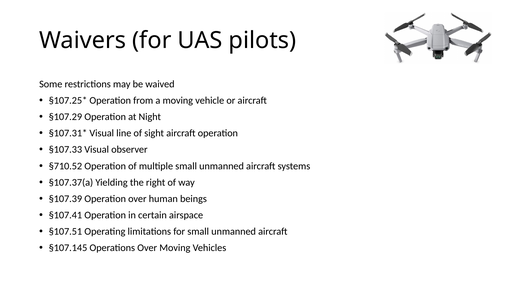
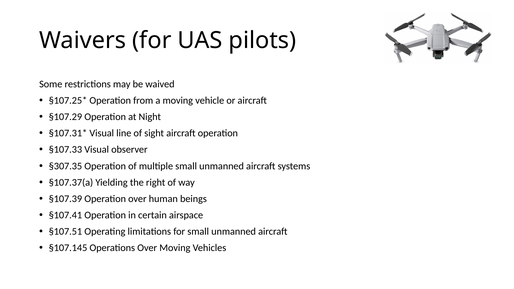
§710.52: §710.52 -> §307.35
